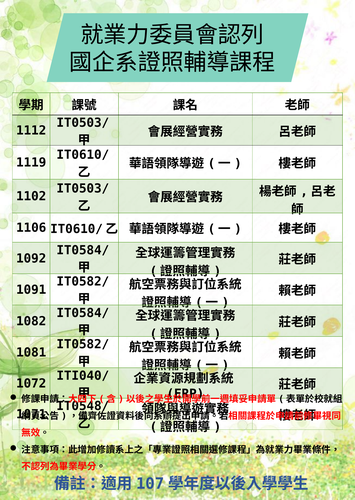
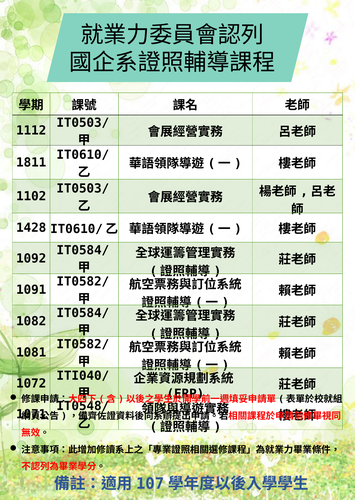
1119: 1119 -> 1811
1106: 1106 -> 1428
